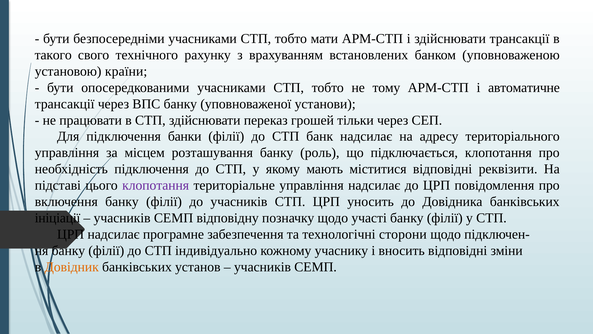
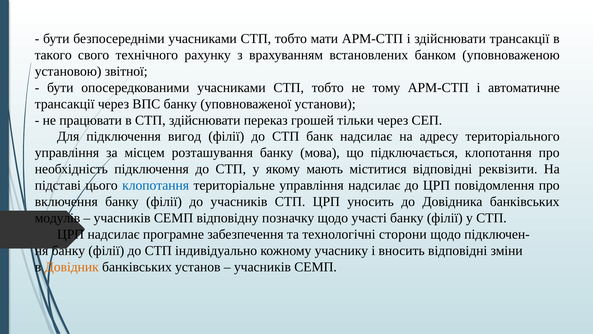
країни: країни -> звітної
банки: банки -> вигод
роль: роль -> мова
клопотання at (156, 185) colour: purple -> blue
ініціації: ініціації -> модулів
